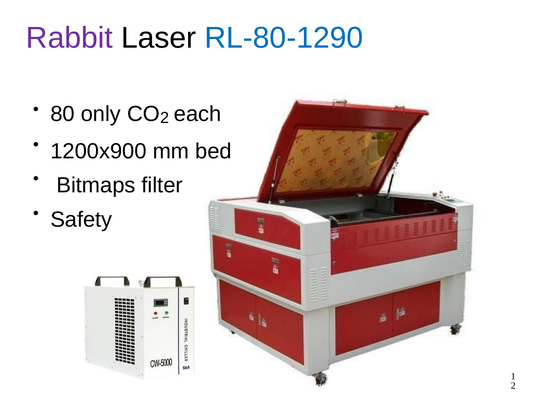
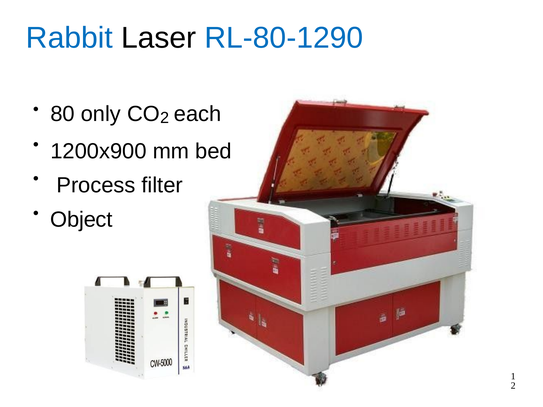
Rabbit colour: purple -> blue
Bitmaps: Bitmaps -> Process
Safety: Safety -> Object
